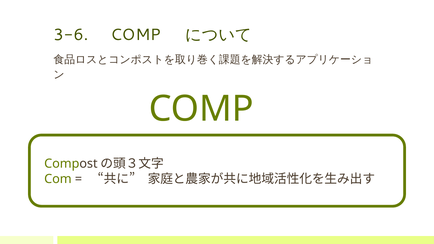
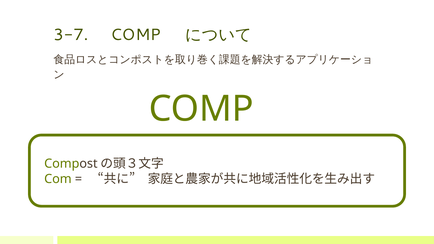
3-6: 3-6 -> 3-7
